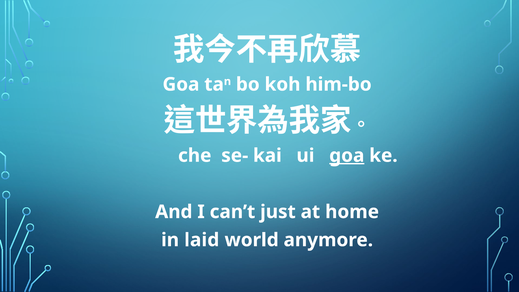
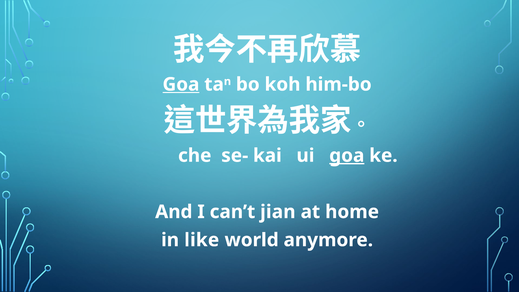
Goa at (181, 84) underline: none -> present
just: just -> jian
laid: laid -> like
